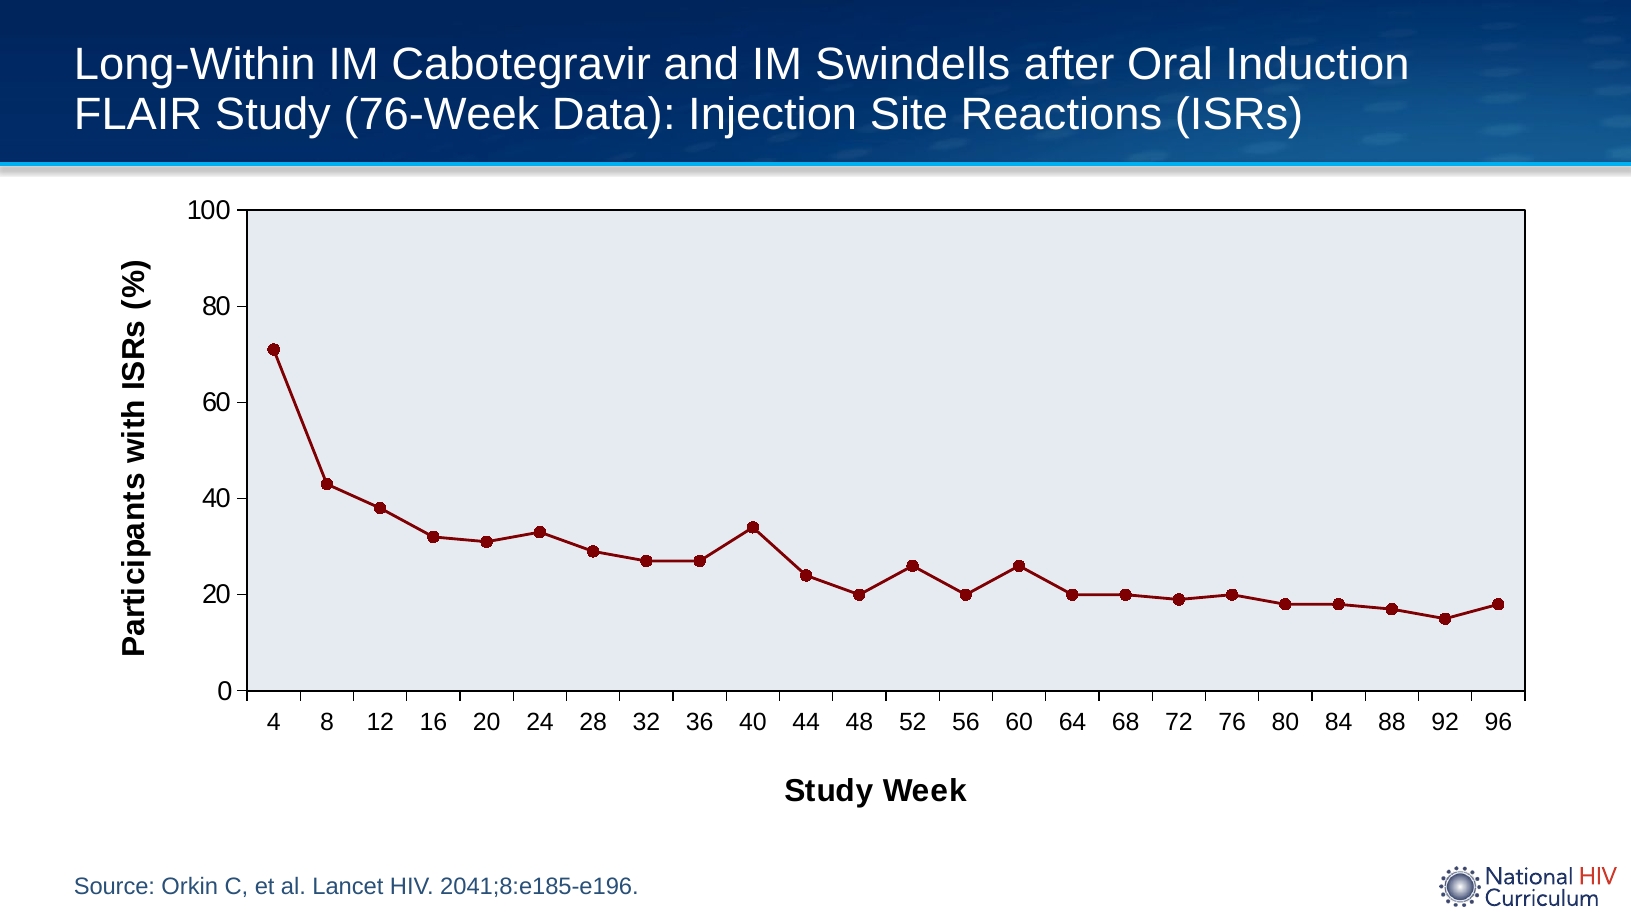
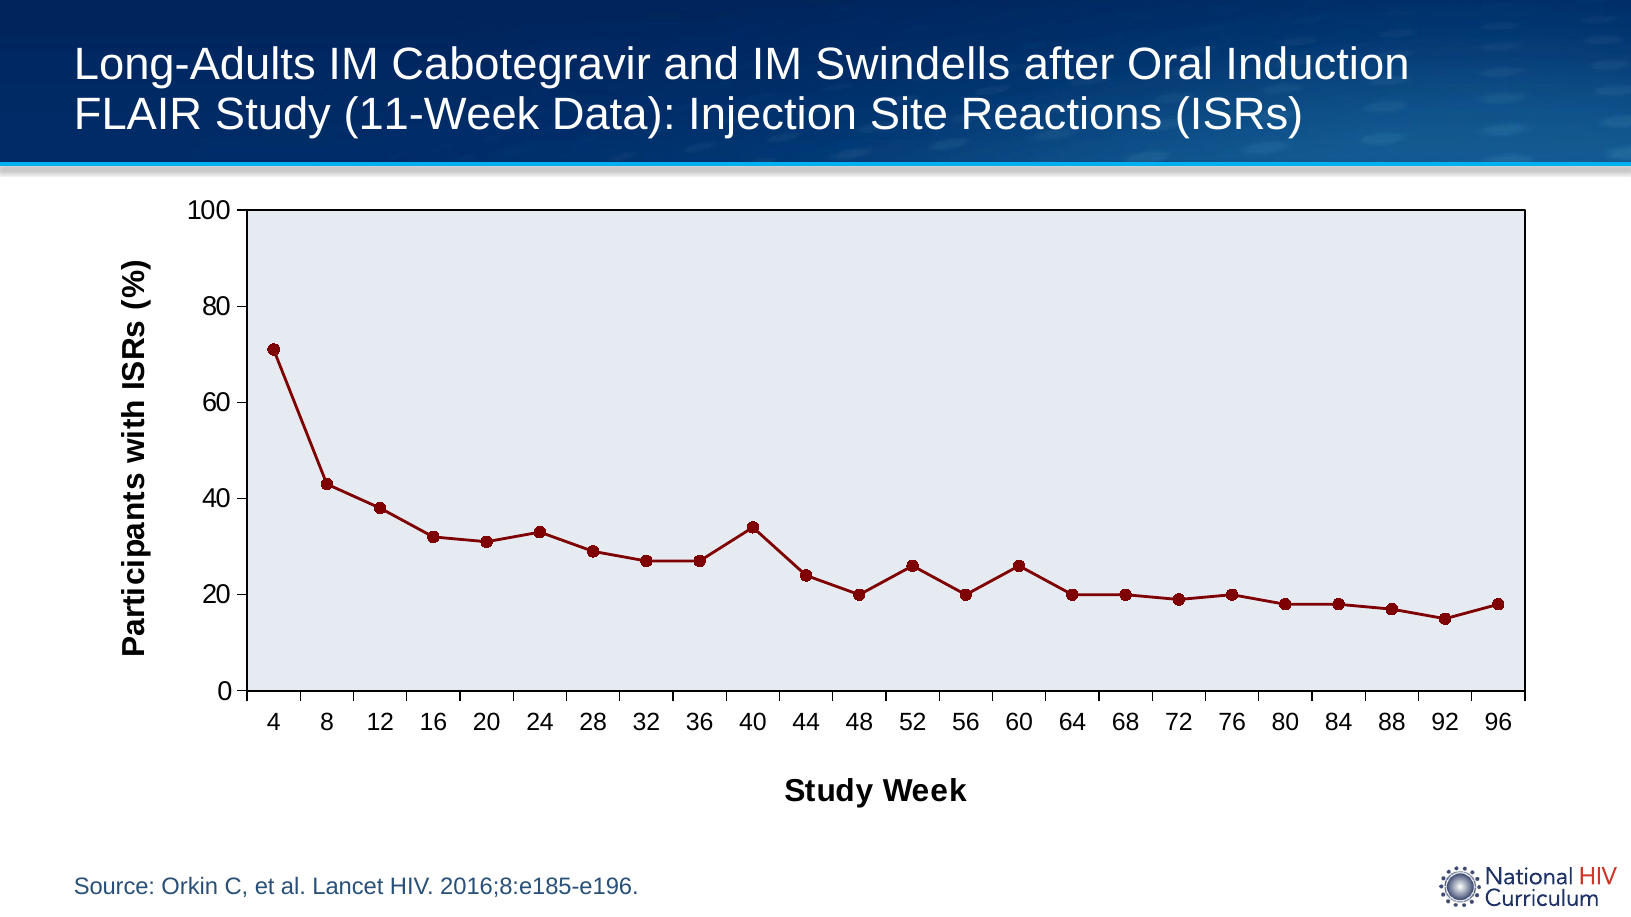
Long-Within: Long-Within -> Long-Adults
76-Week: 76-Week -> 11-Week
2041;8:e185-e196: 2041;8:e185-e196 -> 2016;8:e185-e196
